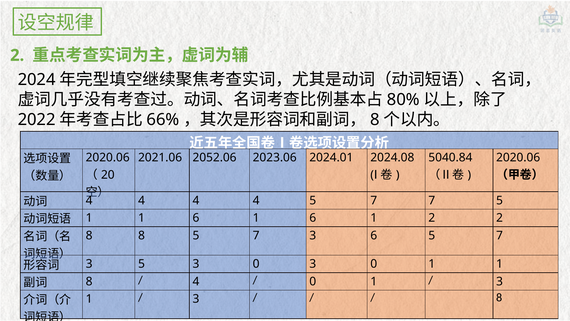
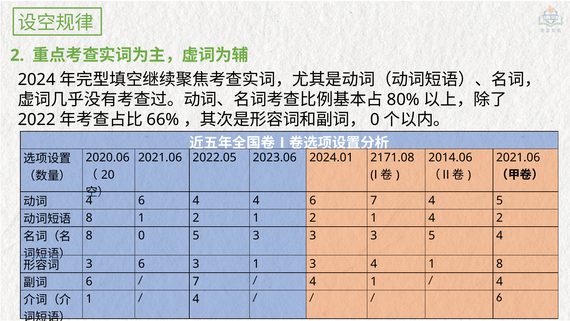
8 at (375, 120): 8 -> 0
2052.06: 2052.06 -> 2022.05
2024.08: 2024.08 -> 2171.08
5040.84: 5040.84 -> 2014.06
2020.06 at (518, 157): 2020.06 -> 2021.06
4 at (142, 200): 4 -> 6
4 4 5: 5 -> 6
7 7: 7 -> 4
1 at (89, 218): 1 -> 8
6 at (196, 218): 6 -> 2
6 at (313, 218): 6 -> 2
1 2: 2 -> 4
8 8: 8 -> 0
7 at (256, 235): 7 -> 3
6 at (374, 235): 6 -> 3
7 at (500, 235): 7 -> 4
3 5: 5 -> 6
0 at (256, 264): 0 -> 1
0 at (374, 264): 0 -> 4
1 at (500, 264): 1 -> 8
8 at (89, 281): 8 -> 6
4 at (196, 281): 4 -> 7
0 at (313, 281): 0 -> 4
3 at (500, 281): 3 -> 4
3 at (196, 299): 3 -> 4
8 at (499, 297): 8 -> 6
